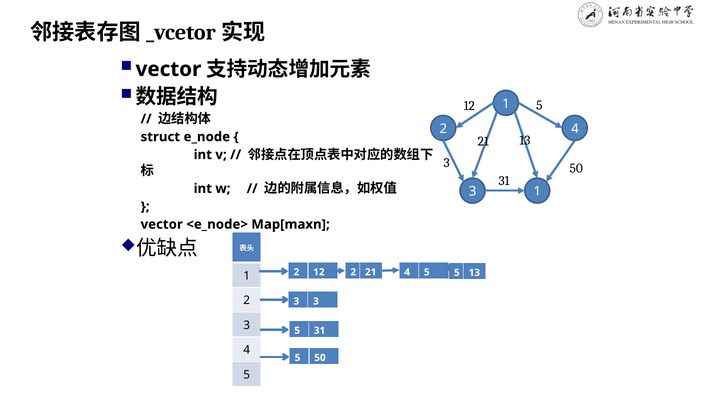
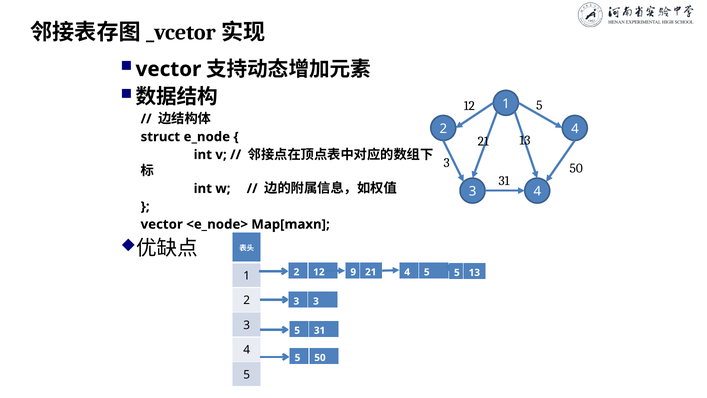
1 at (537, 191): 1 -> 4
12 2: 2 -> 9
